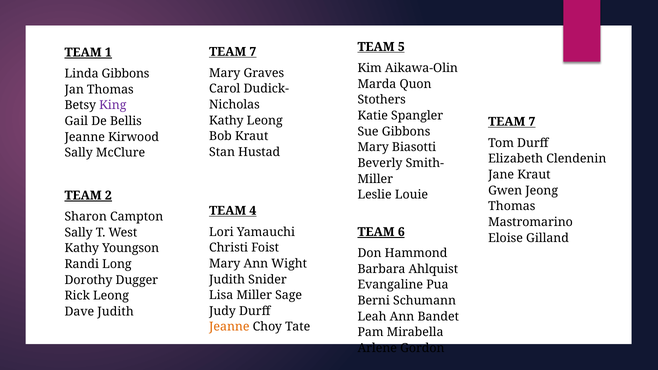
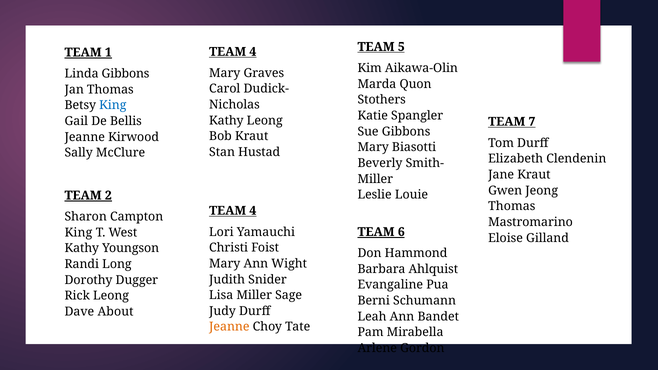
7 at (253, 52): 7 -> 4
King at (113, 105) colour: purple -> blue
Sally at (79, 233): Sally -> King
Dave Judith: Judith -> About
